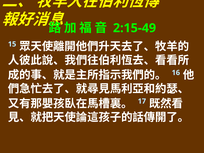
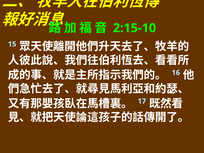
2:15-49: 2:15-49 -> 2:15-10
